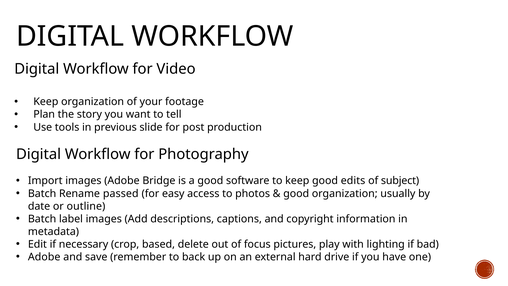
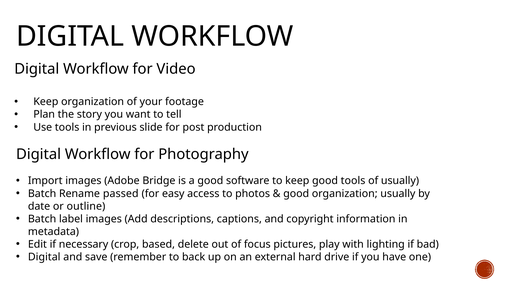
good edits: edits -> tools
of subject: subject -> usually
Adobe at (44, 257): Adobe -> Digital
